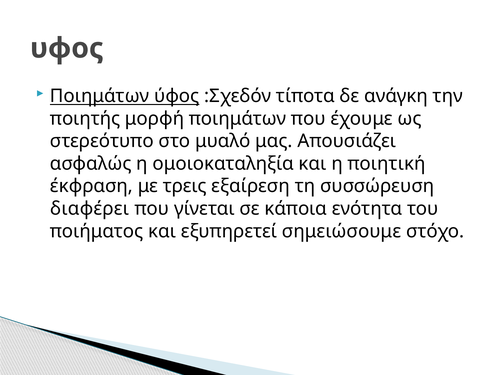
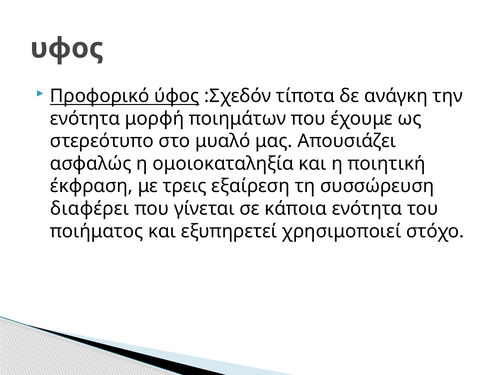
Ποιημάτων at (100, 96): Ποιημάτων -> Προφορικό
ποιητής at (85, 119): ποιητής -> ενότητα
σημειώσουμε: σημειώσουμε -> χρησιμοποιεί
